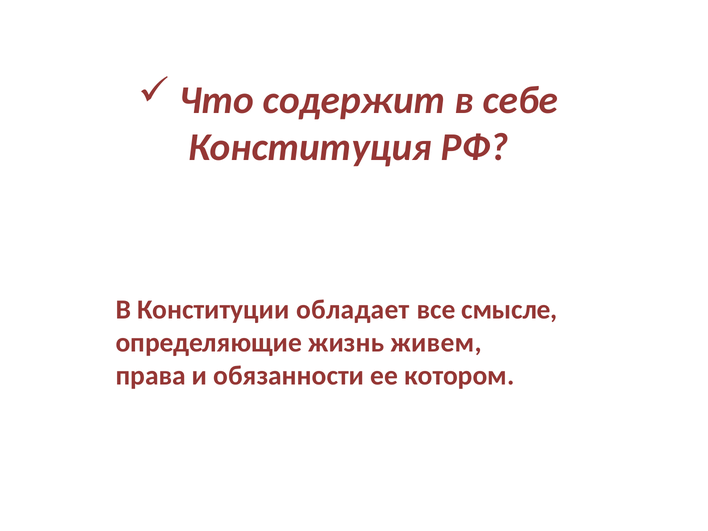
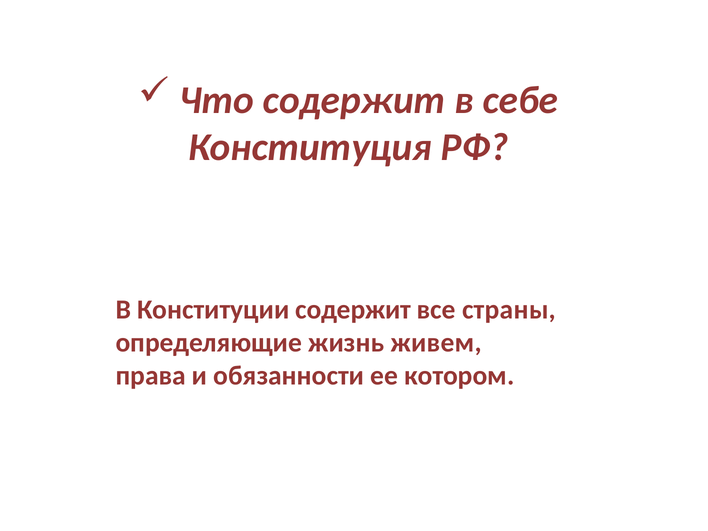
Конституции обладает: обладает -> содержит
смысле: смысле -> страны
